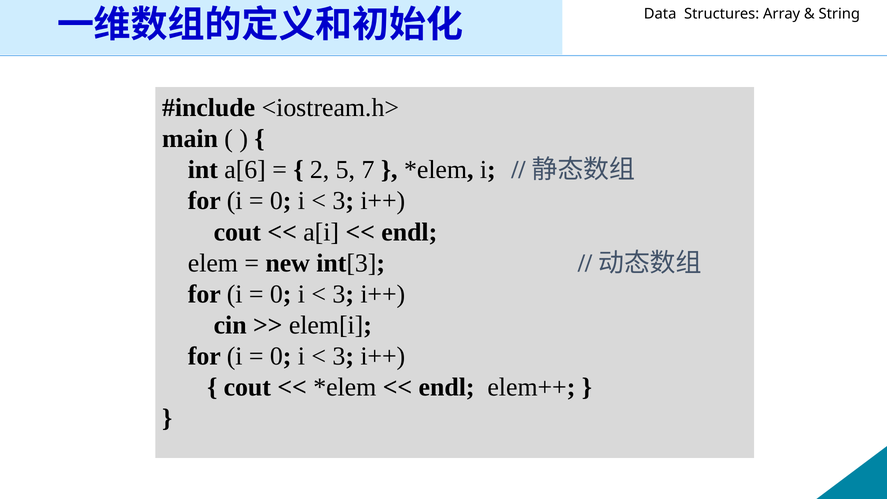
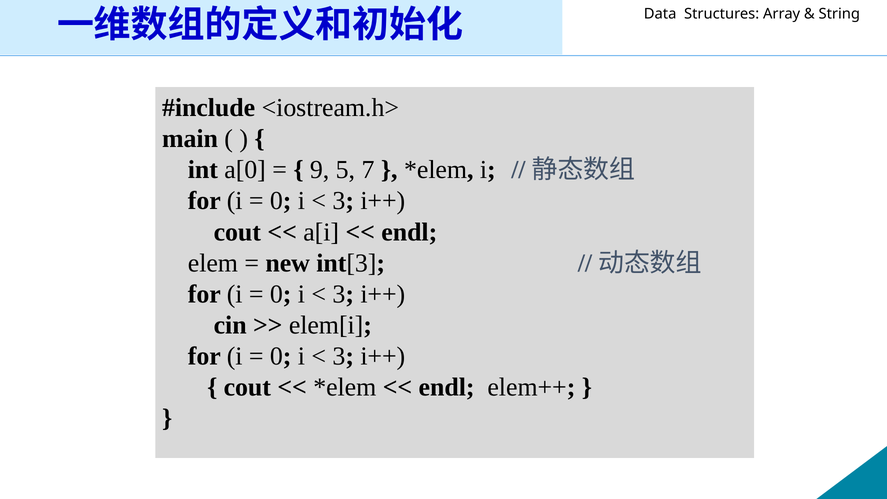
a[6: a[6 -> a[0
2: 2 -> 9
